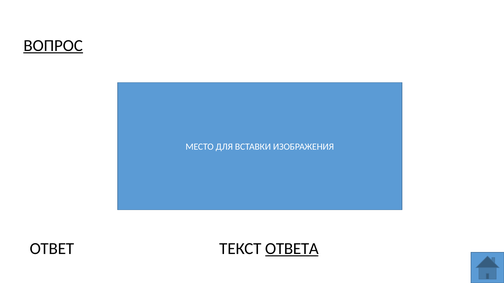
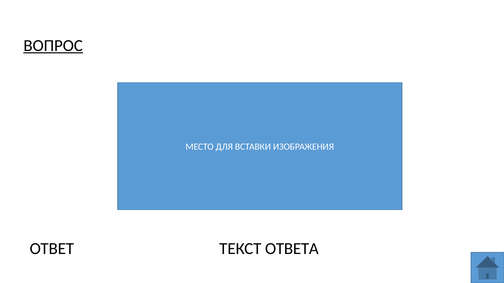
ОТВЕТА underline: present -> none
